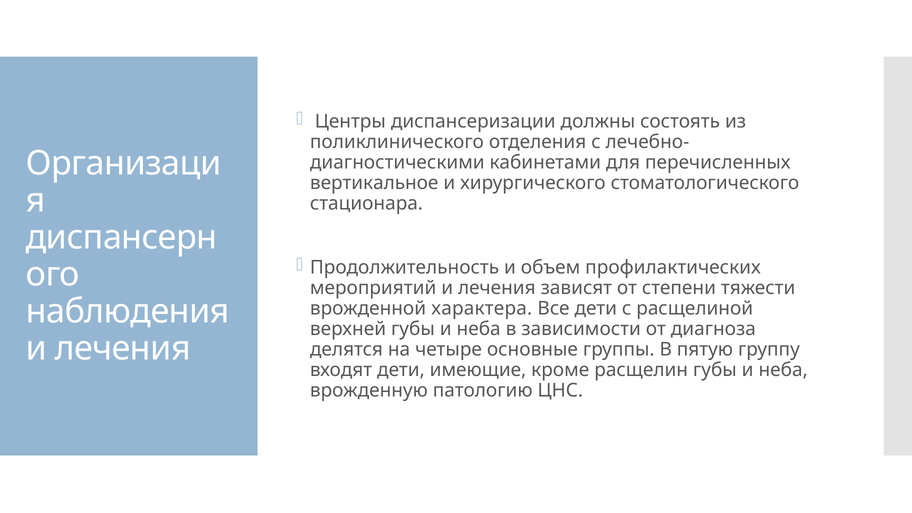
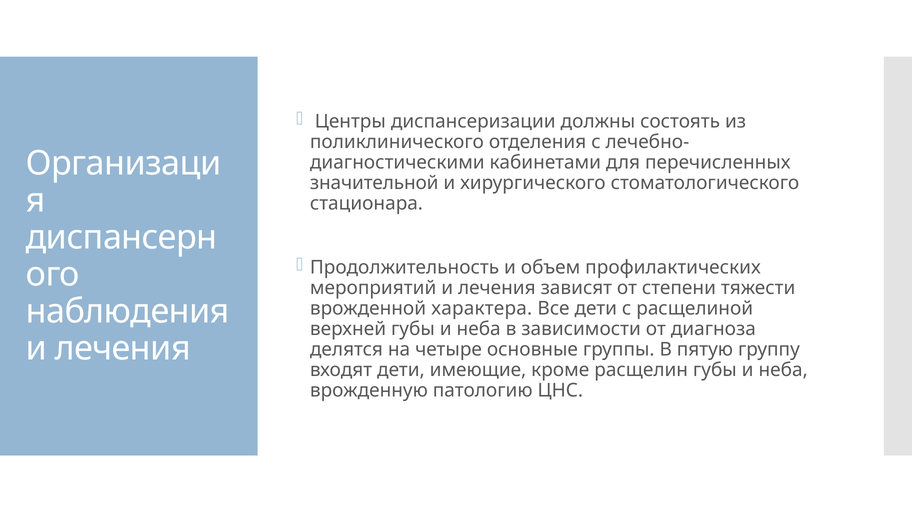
вертикальное: вертикальное -> значительной
